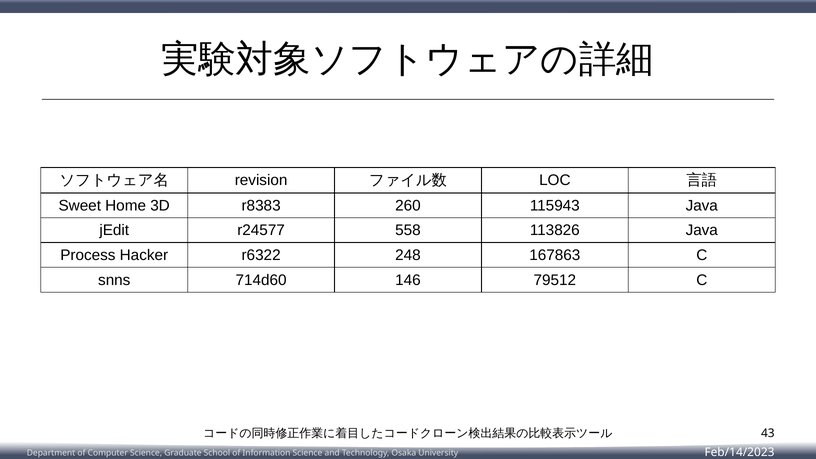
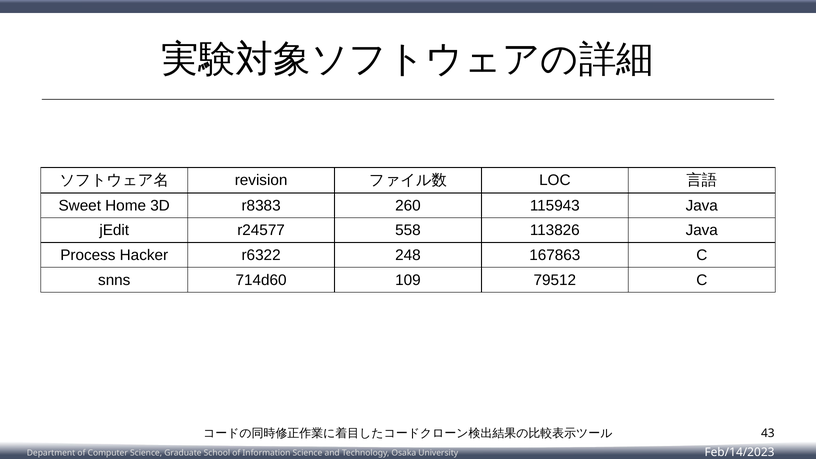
146: 146 -> 109
